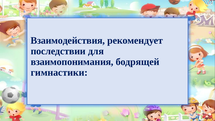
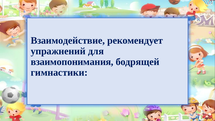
Взаимодействия: Взаимодействия -> Взаимодействие
последствии: последствии -> упражнений
